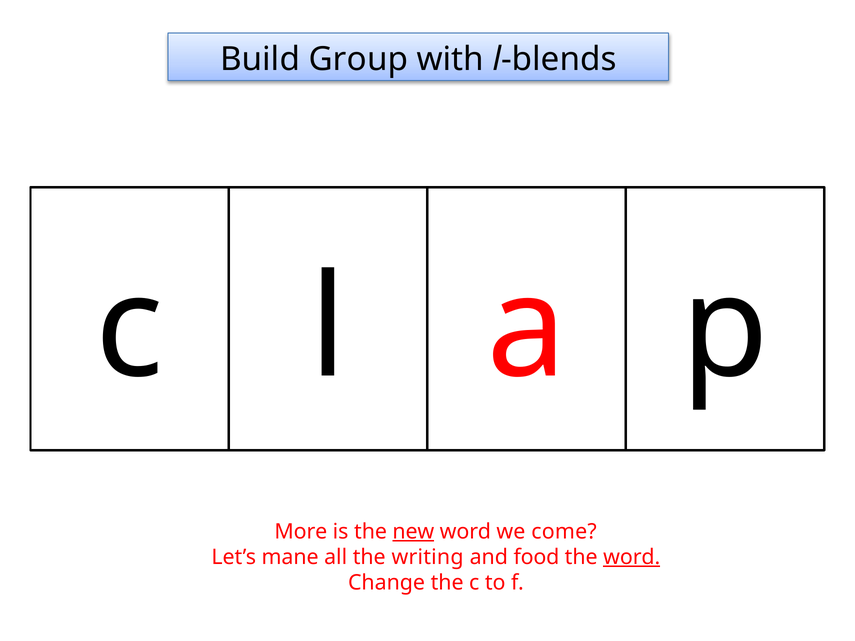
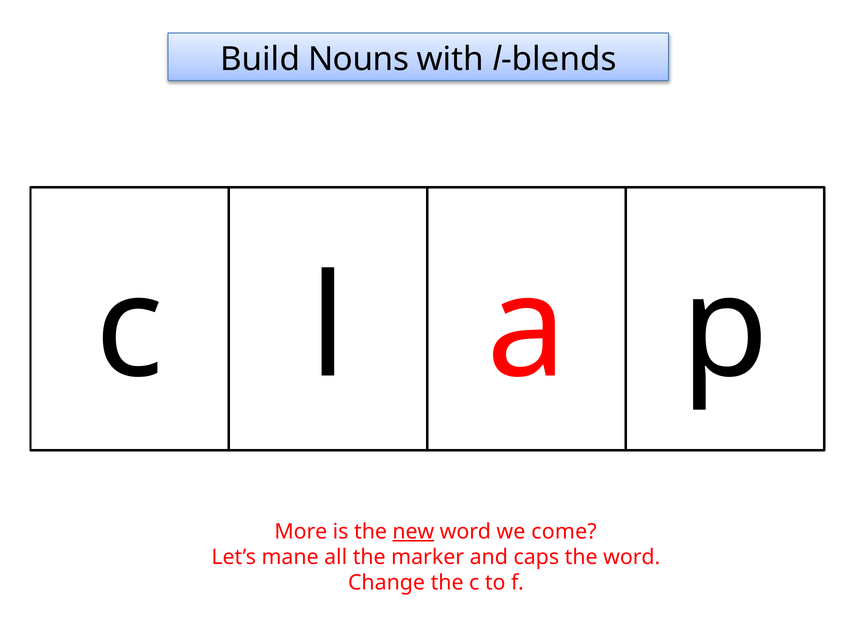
Group: Group -> Nouns
writing: writing -> marker
food: food -> caps
word at (632, 557) underline: present -> none
